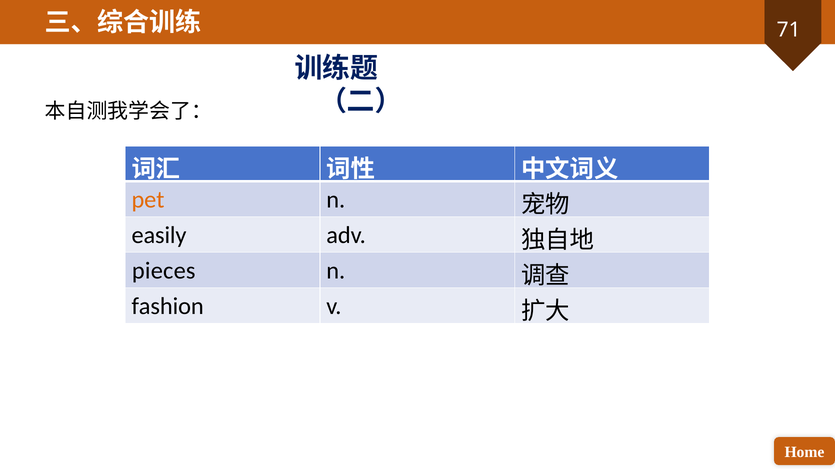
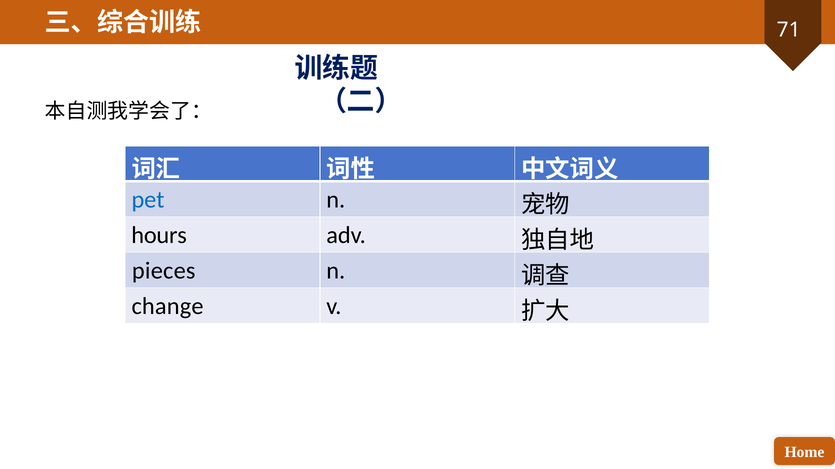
pet colour: orange -> blue
easily: easily -> hours
fashion: fashion -> change
